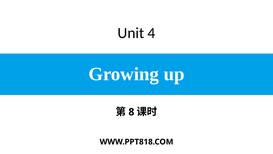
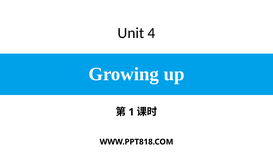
8: 8 -> 1
